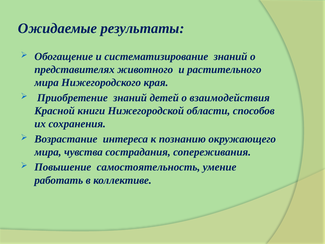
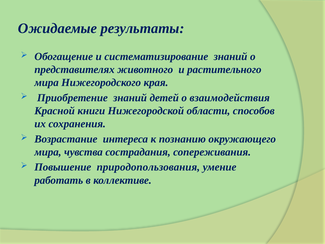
самостоятельность: самостоятельность -> природопользования
